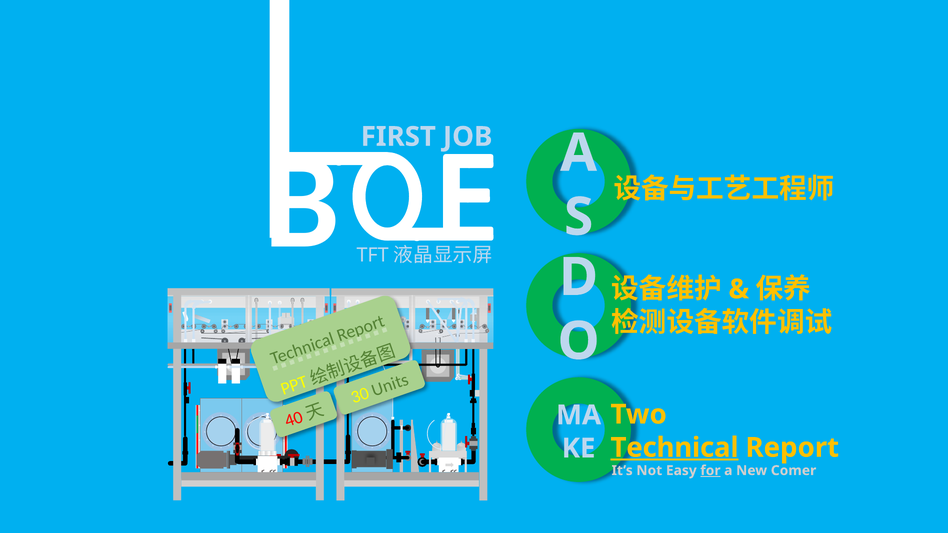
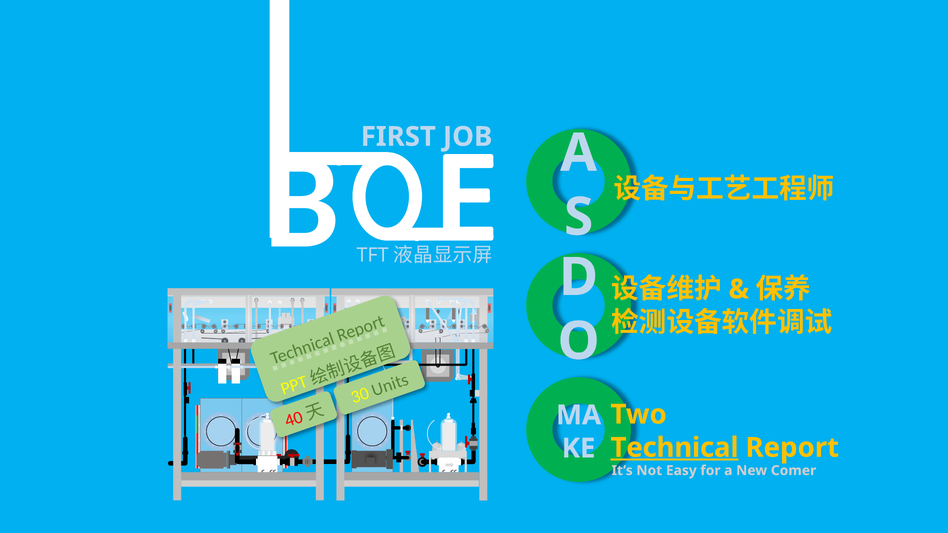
for underline: present -> none
